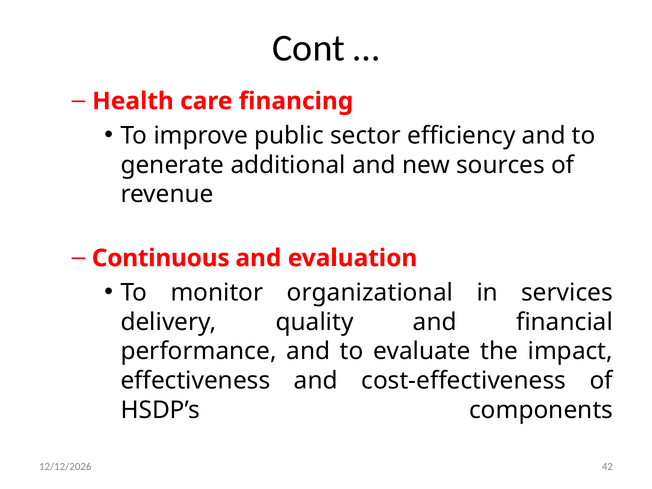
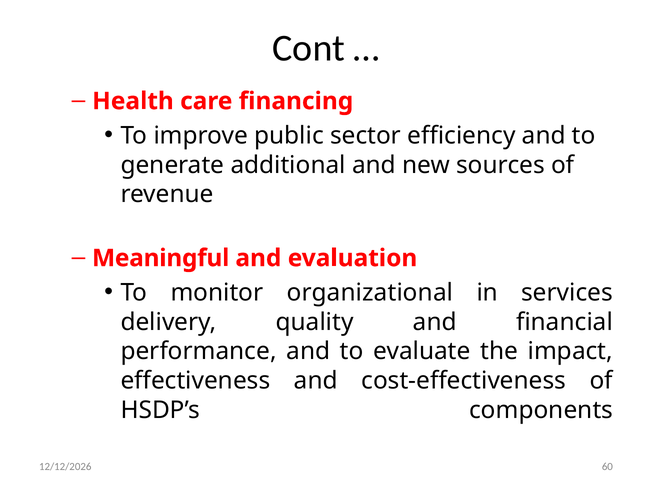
Continuous: Continuous -> Meaningful
42: 42 -> 60
